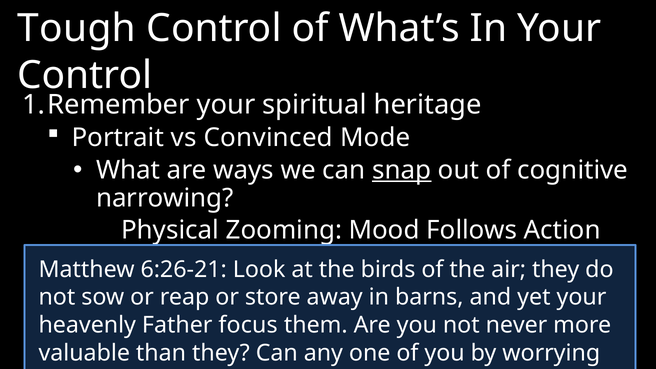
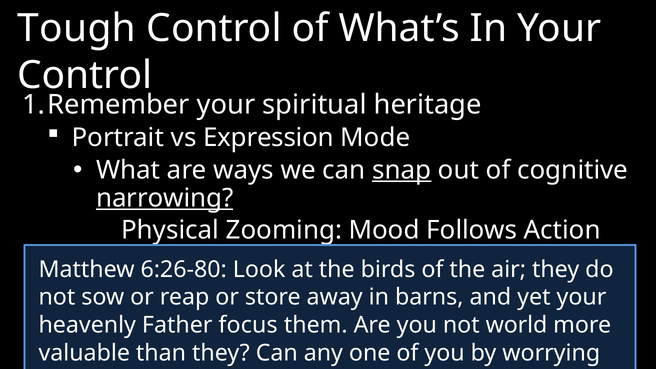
Convinced: Convinced -> Expression
narrowing underline: none -> present
6:26-21: 6:26-21 -> 6:26-80
never: never -> world
